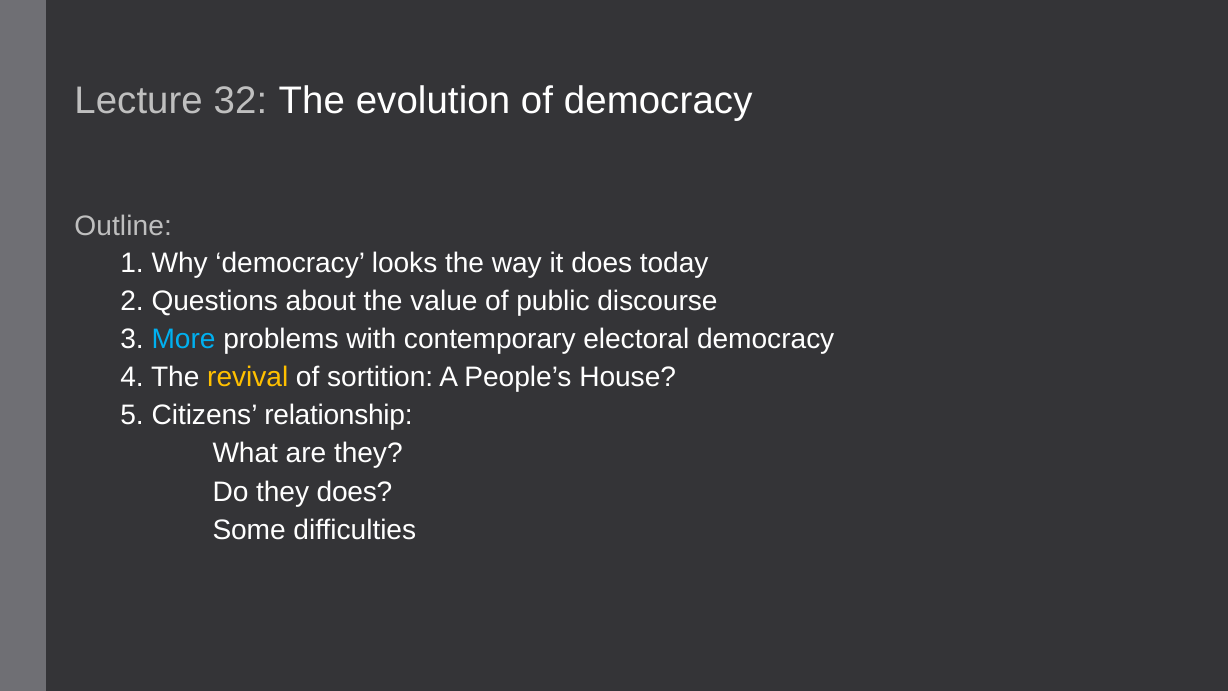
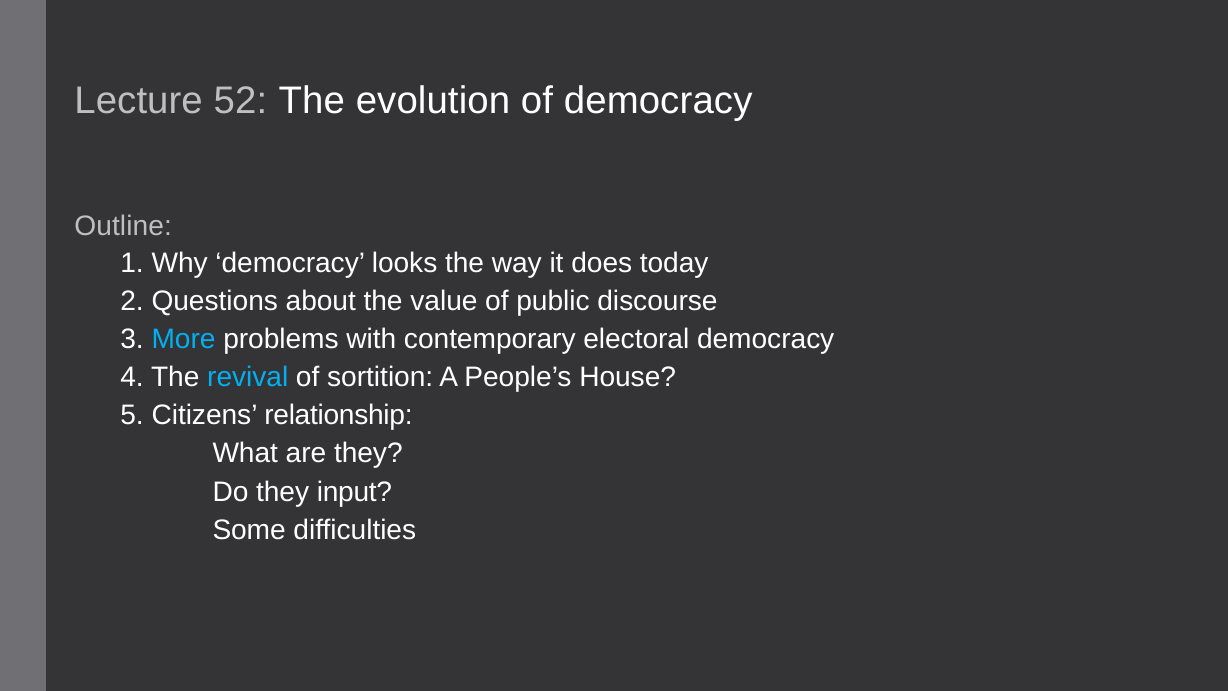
32: 32 -> 52
revival colour: yellow -> light blue
they does: does -> input
